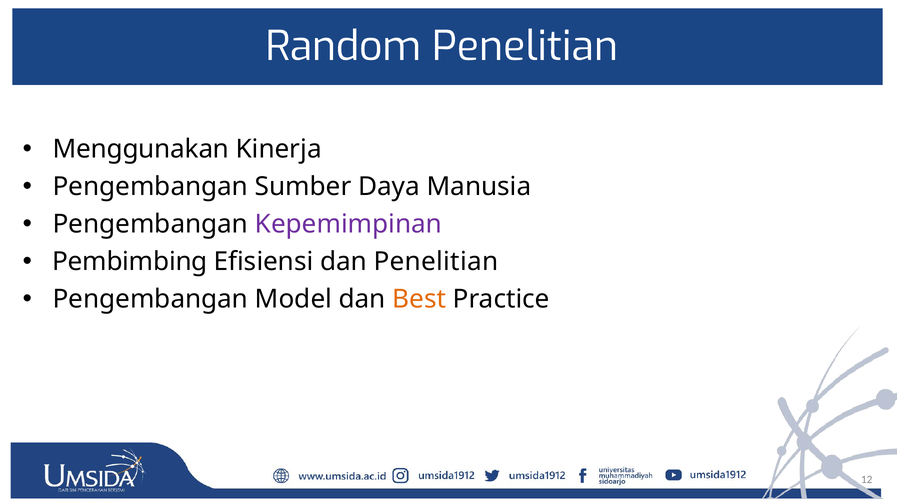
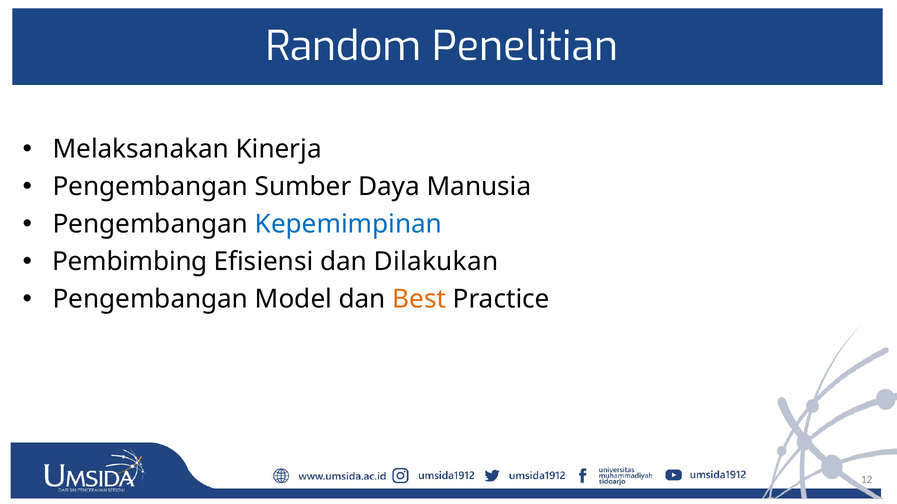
Menggunakan: Menggunakan -> Melaksanakan
Kepemimpinan colour: purple -> blue
dan Penelitian: Penelitian -> Dilakukan
